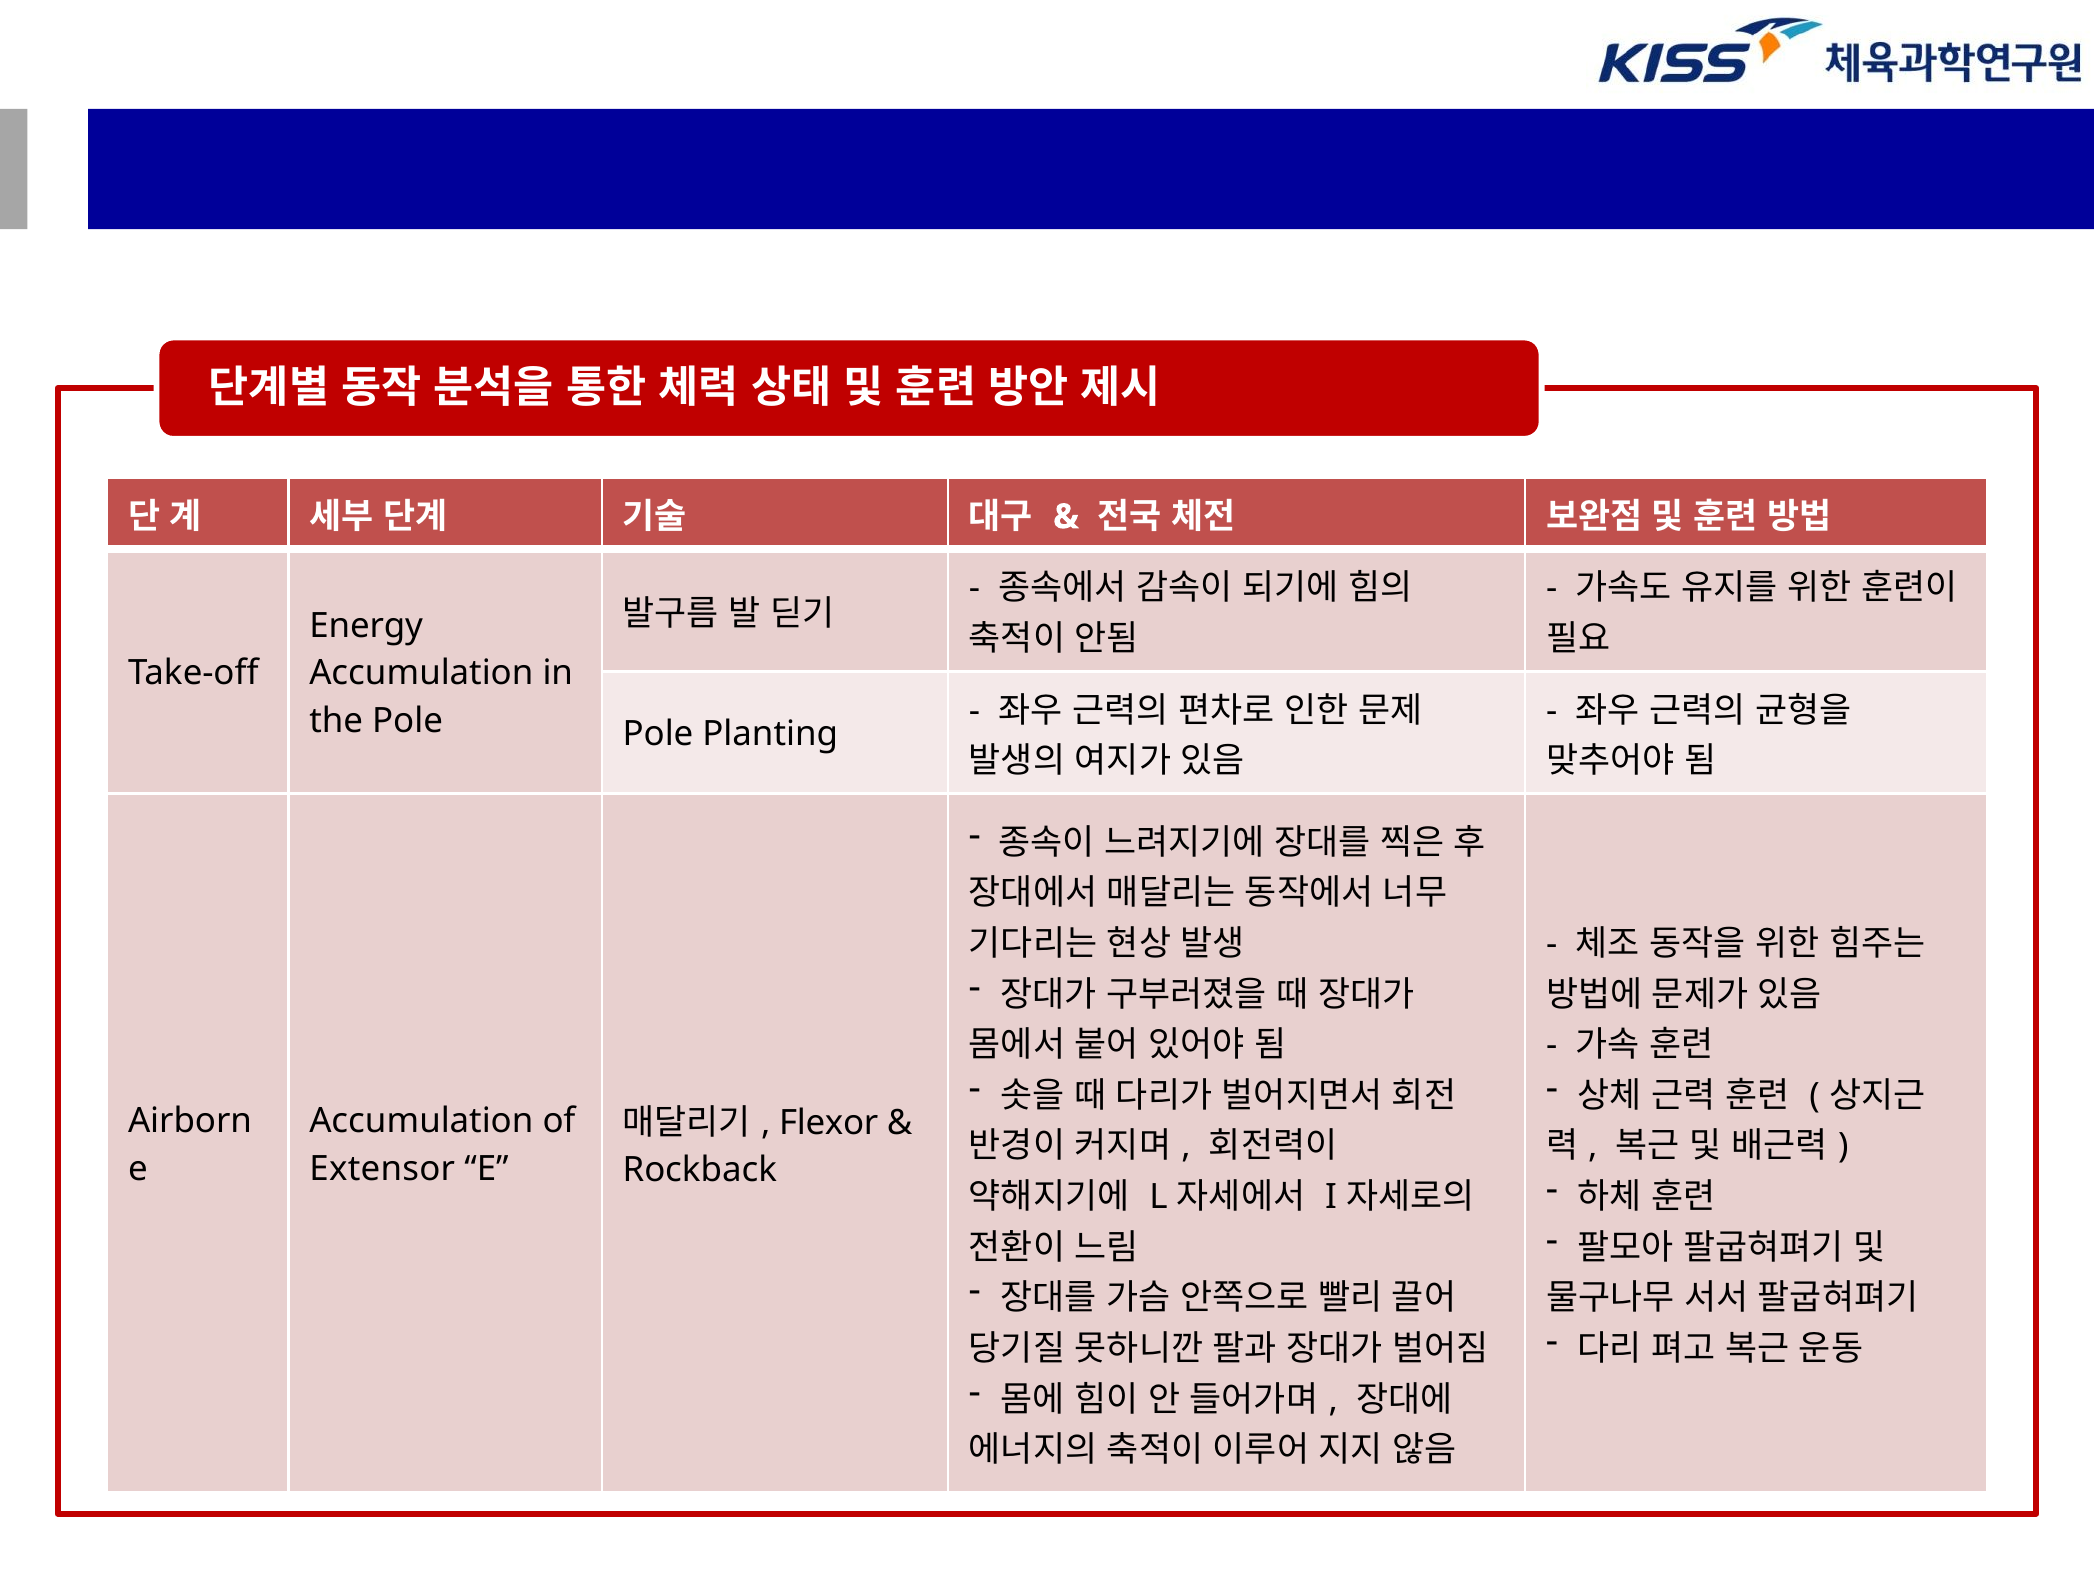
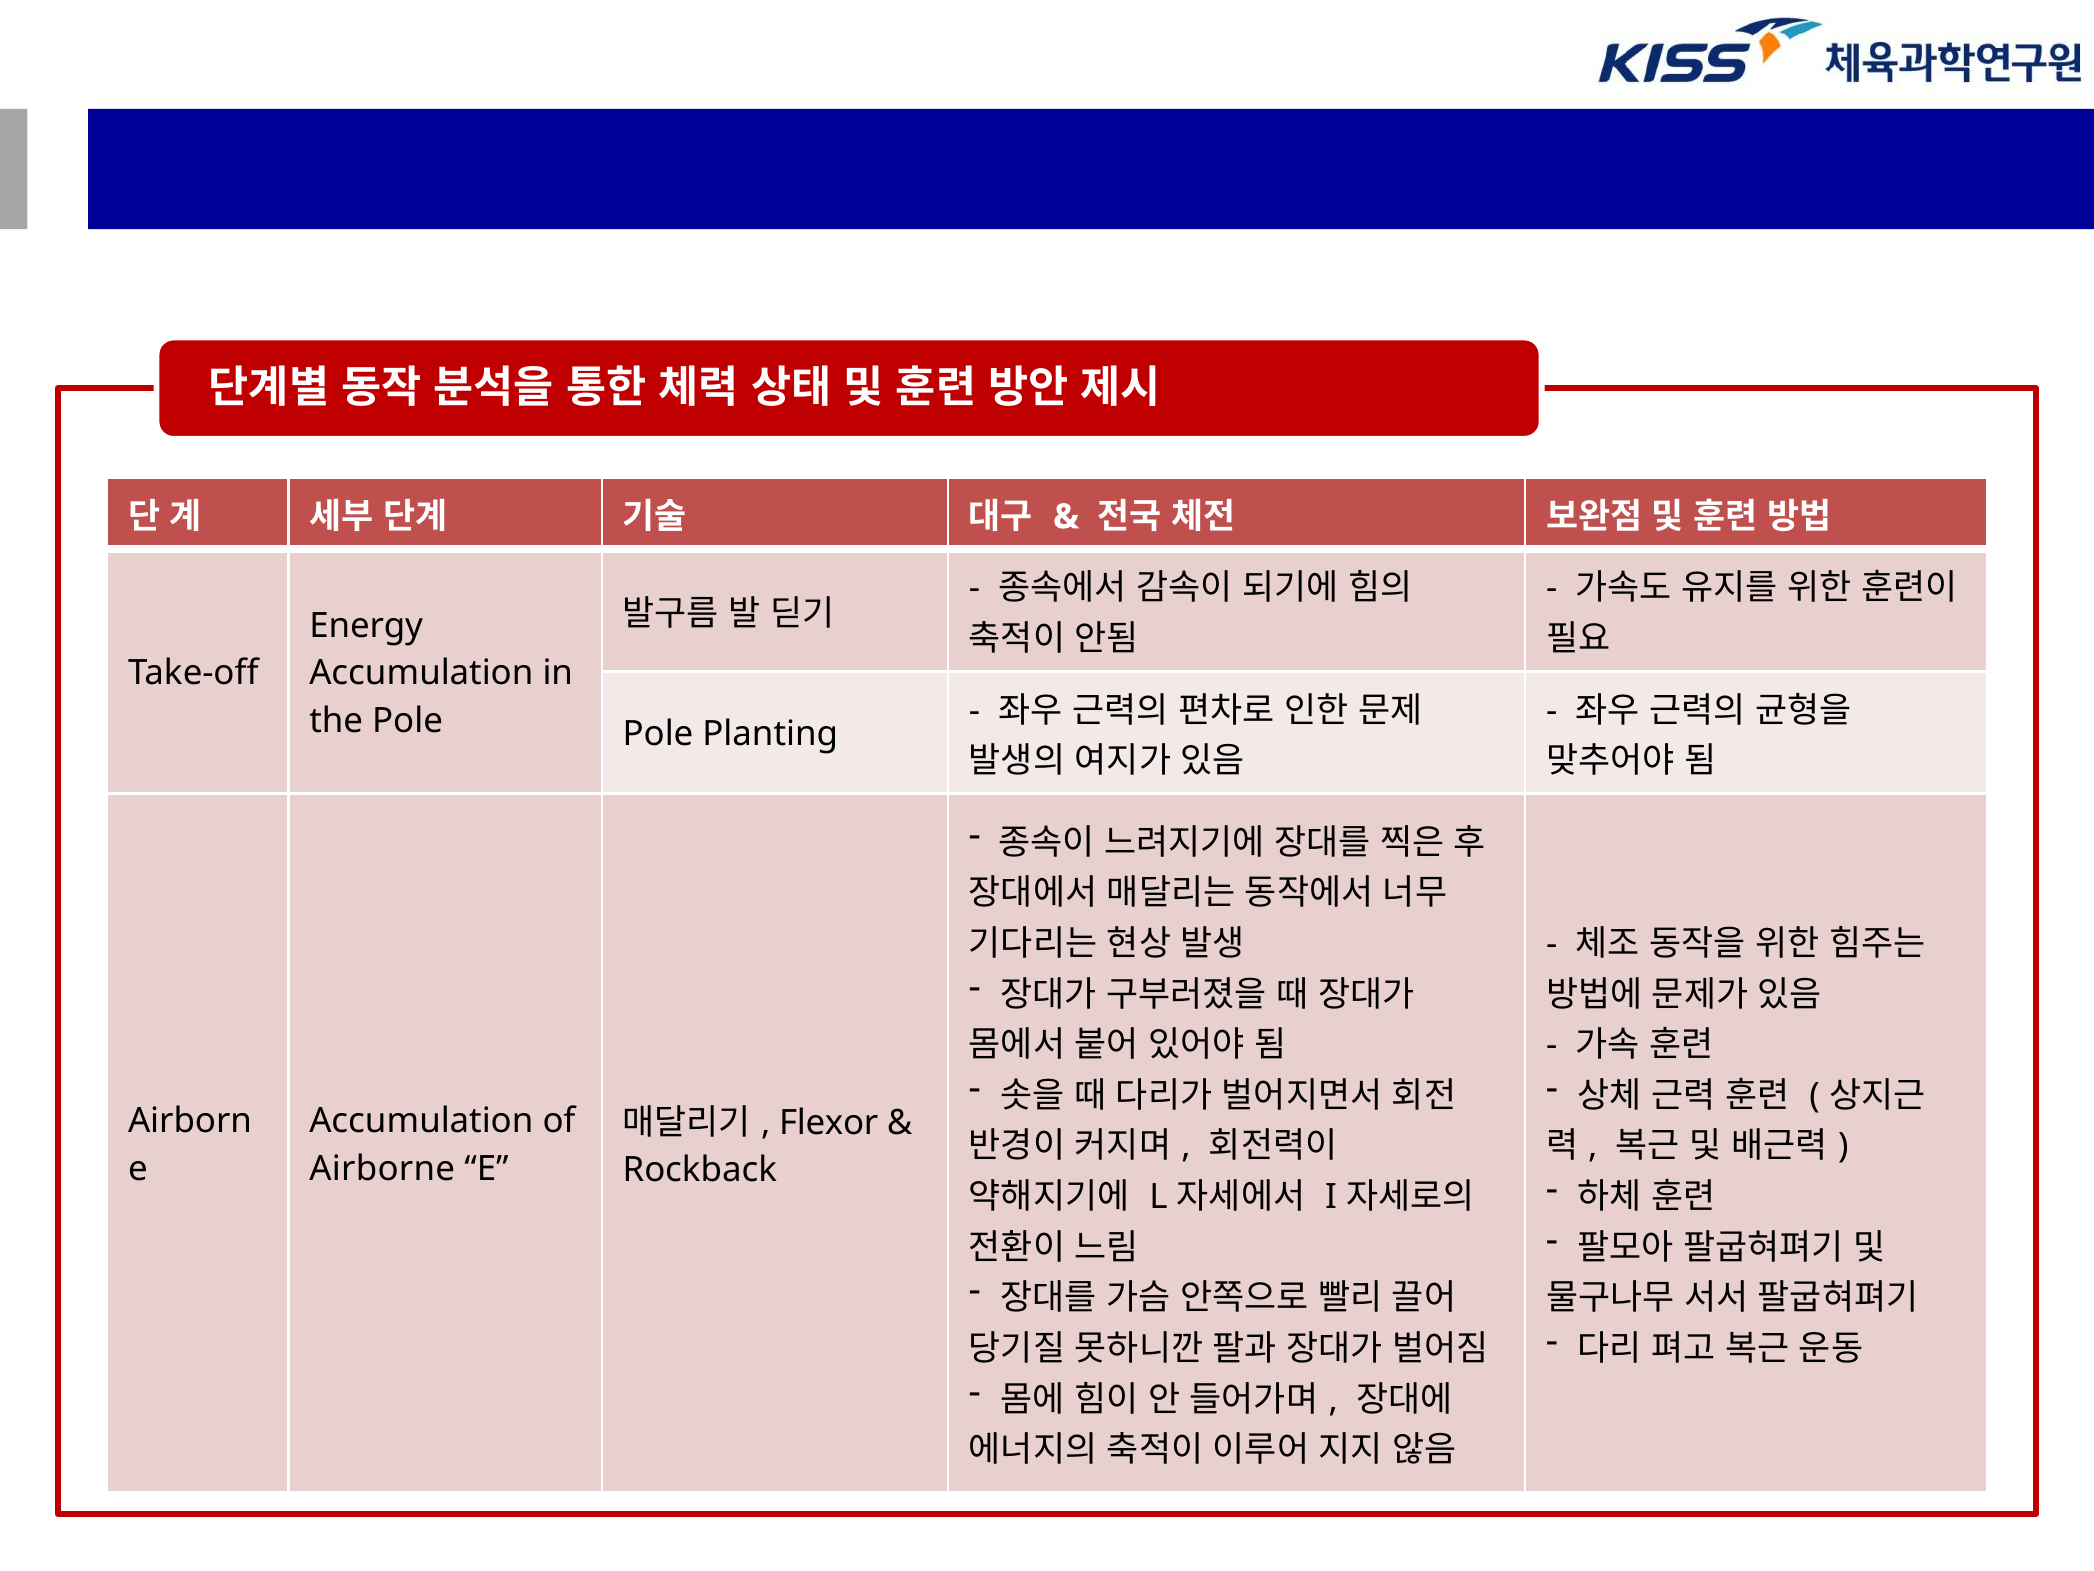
Extensor: Extensor -> Airborne
